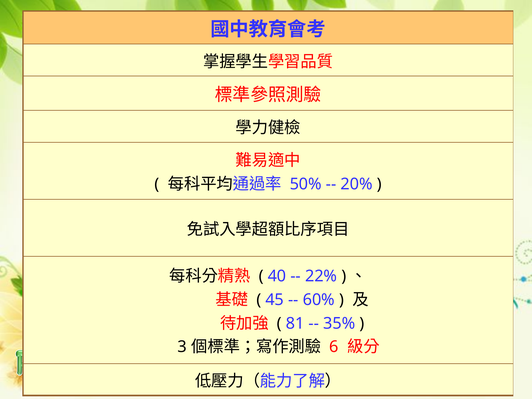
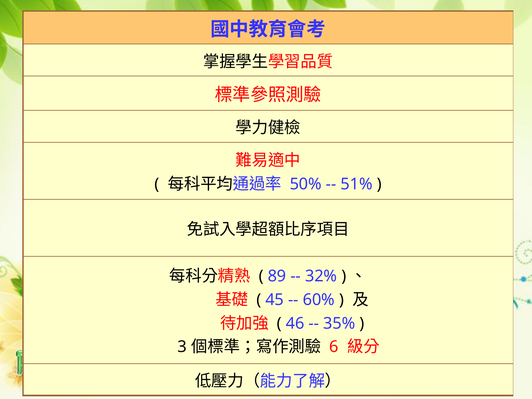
20%: 20% -> 51%
40: 40 -> 89
22%: 22% -> 32%
81: 81 -> 46
